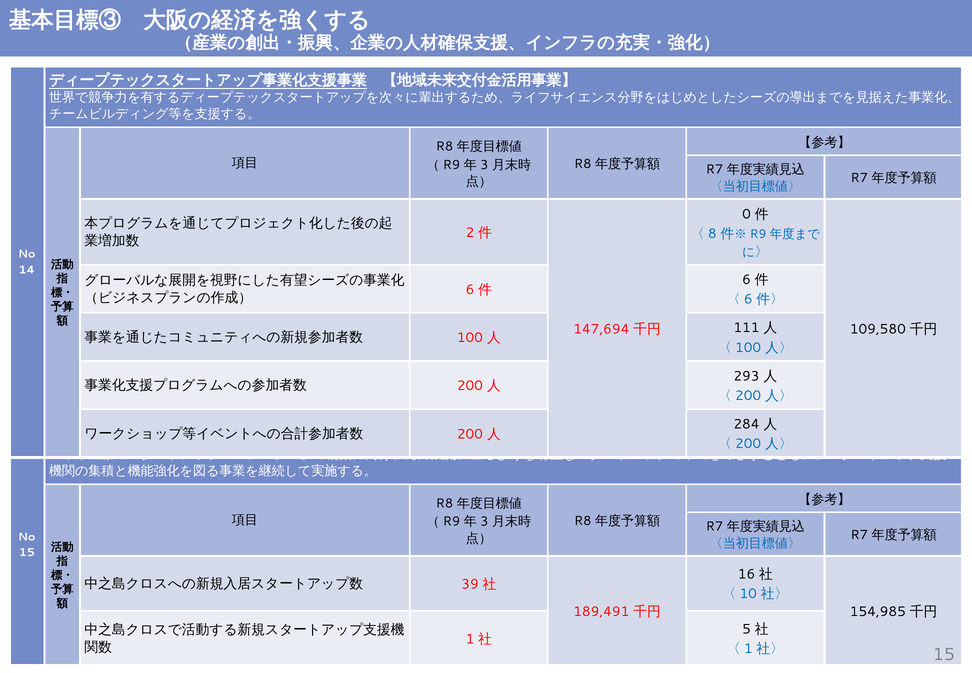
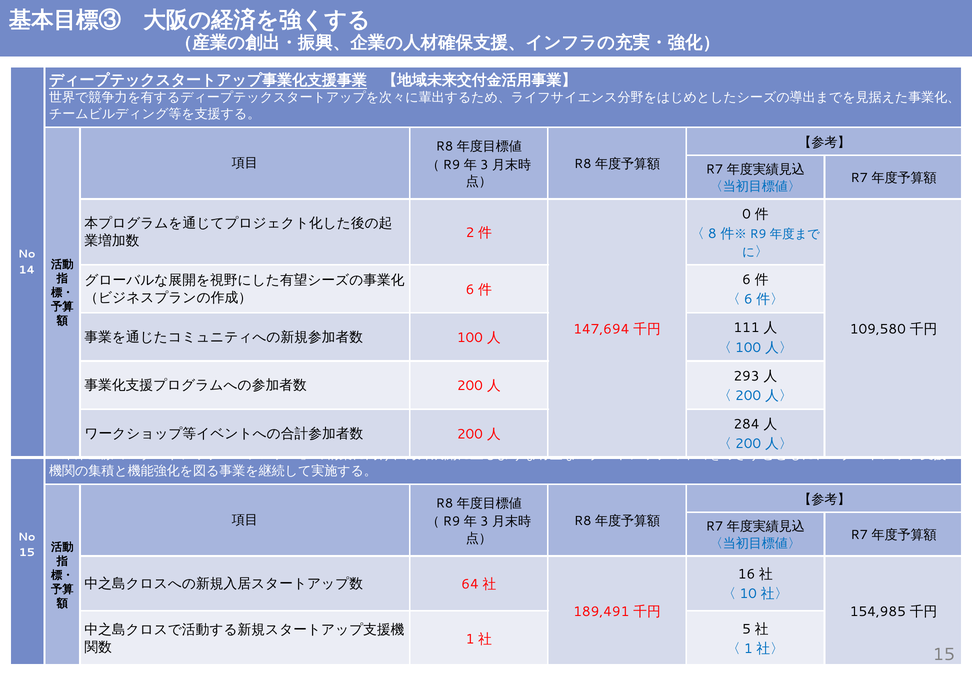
39: 39 -> 64
